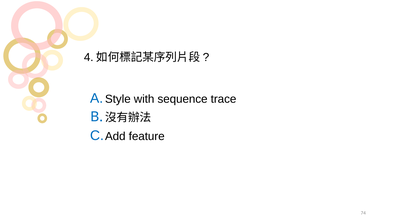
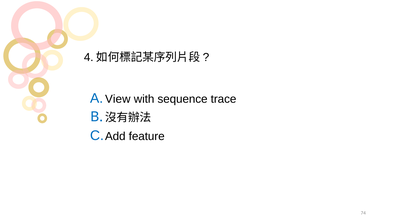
Style: Style -> View
